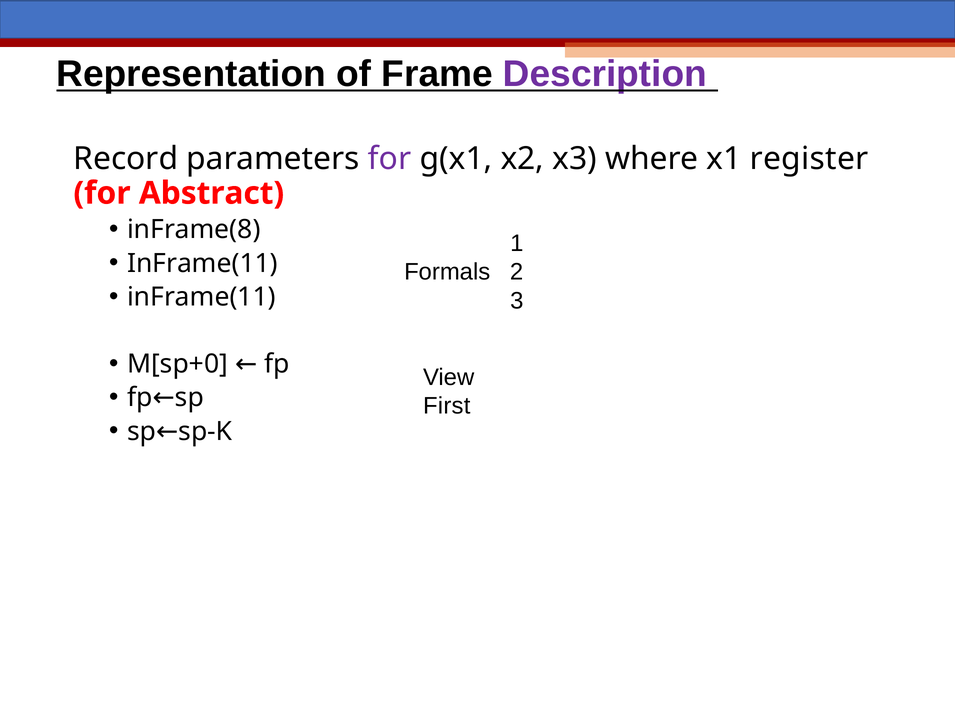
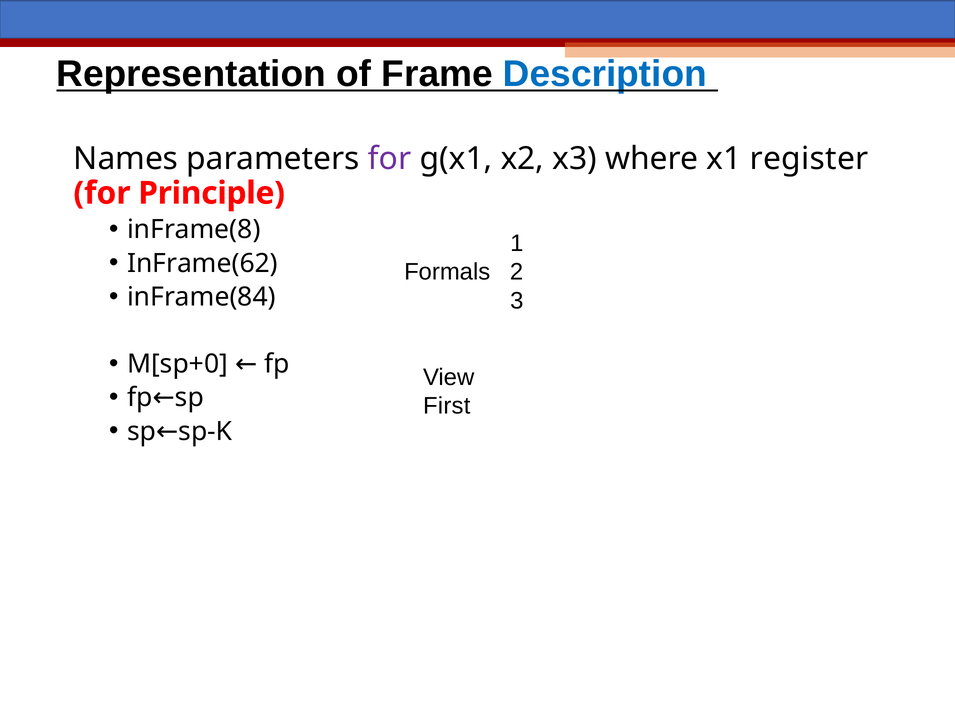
Description colour: purple -> blue
Record: Record -> Names
Abstract: Abstract -> Principle
InFrame(11 at (202, 263): InFrame(11 -> InFrame(62
inFrame(11 at (201, 297): inFrame(11 -> inFrame(84
